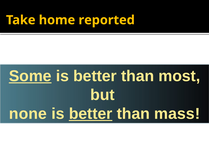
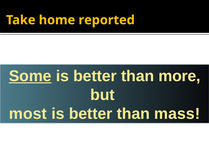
most: most -> more
none: none -> most
better at (91, 114) underline: present -> none
